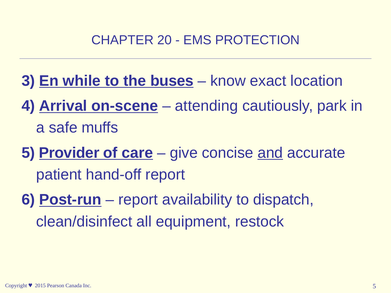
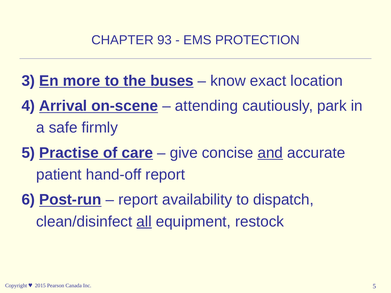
20: 20 -> 93
while: while -> more
muffs: muffs -> firmly
Provider: Provider -> Practise
all underline: none -> present
